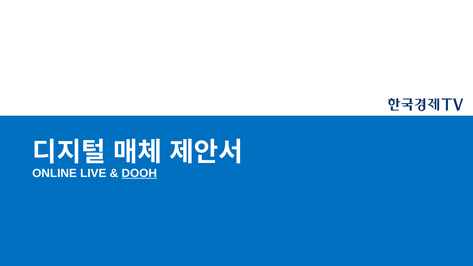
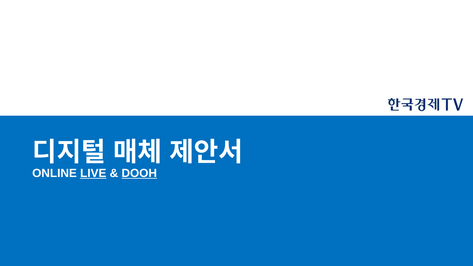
LIVE underline: none -> present
